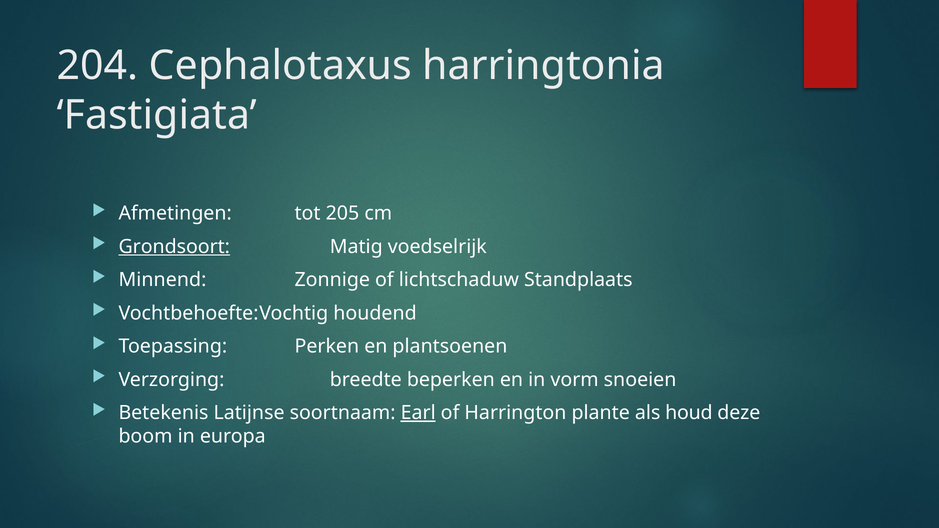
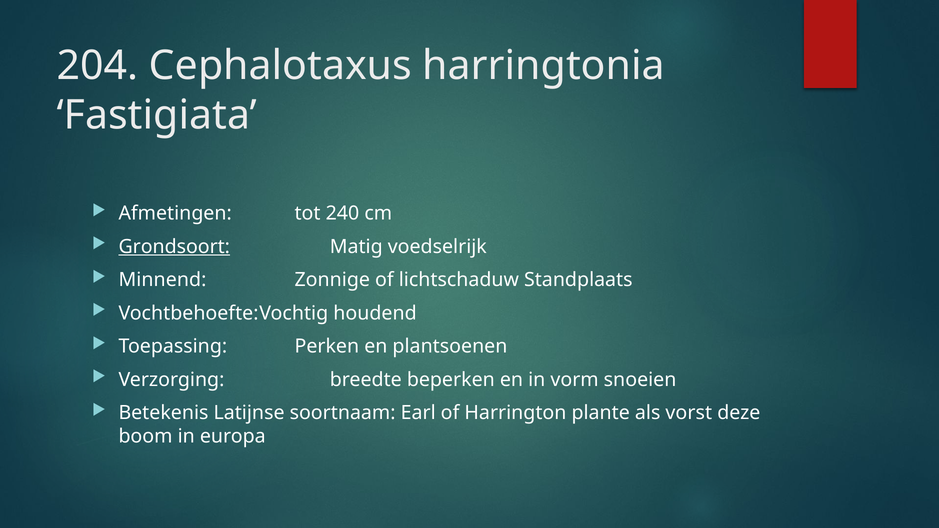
205: 205 -> 240
Earl underline: present -> none
houd: houd -> vorst
